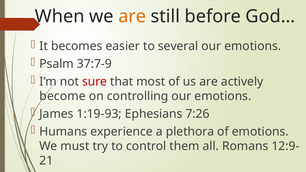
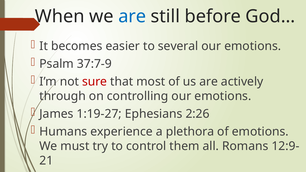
are at (132, 16) colour: orange -> blue
become: become -> through
1:19-93: 1:19-93 -> 1:19-27
7:26: 7:26 -> 2:26
